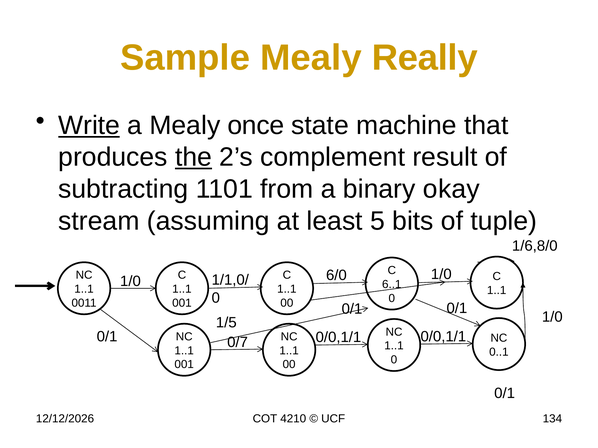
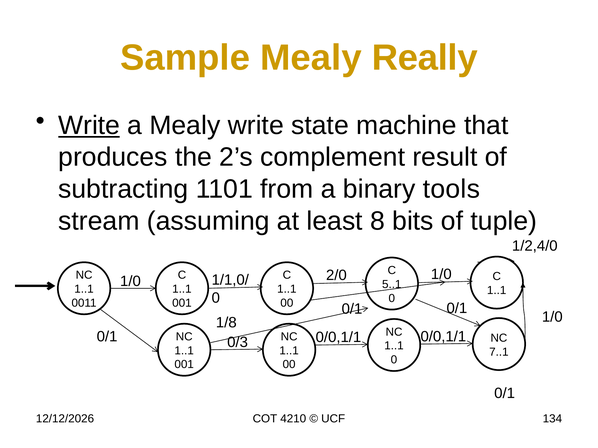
Mealy once: once -> write
the underline: present -> none
okay: okay -> tools
5: 5 -> 8
1/6,8/0: 1/6,8/0 -> 1/2,4/0
6/0: 6/0 -> 2/0
6..1: 6..1 -> 5..1
1/5: 1/5 -> 1/8
0/7: 0/7 -> 0/3
0..1: 0..1 -> 7..1
